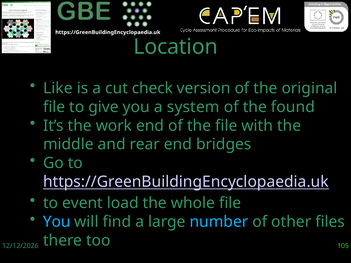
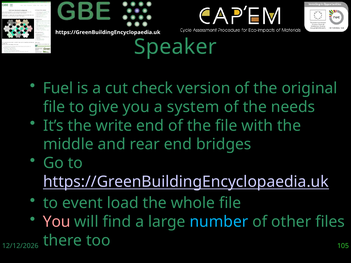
Location: Location -> Speaker
Like: Like -> Fuel
found: found -> needs
work: work -> write
You at (57, 222) colour: light blue -> pink
